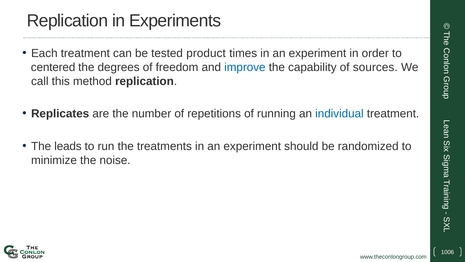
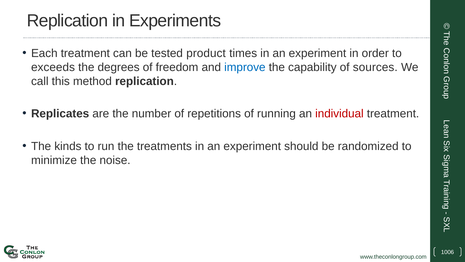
centered: centered -> exceeds
individual colour: blue -> red
leads: leads -> kinds
